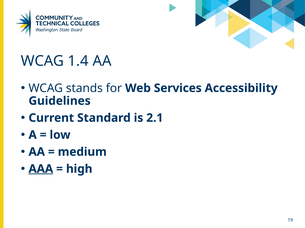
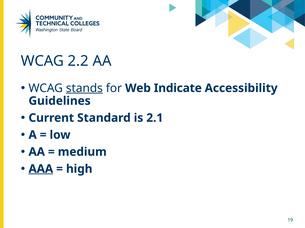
1.4: 1.4 -> 2.2
stands underline: none -> present
Services: Services -> Indicate
